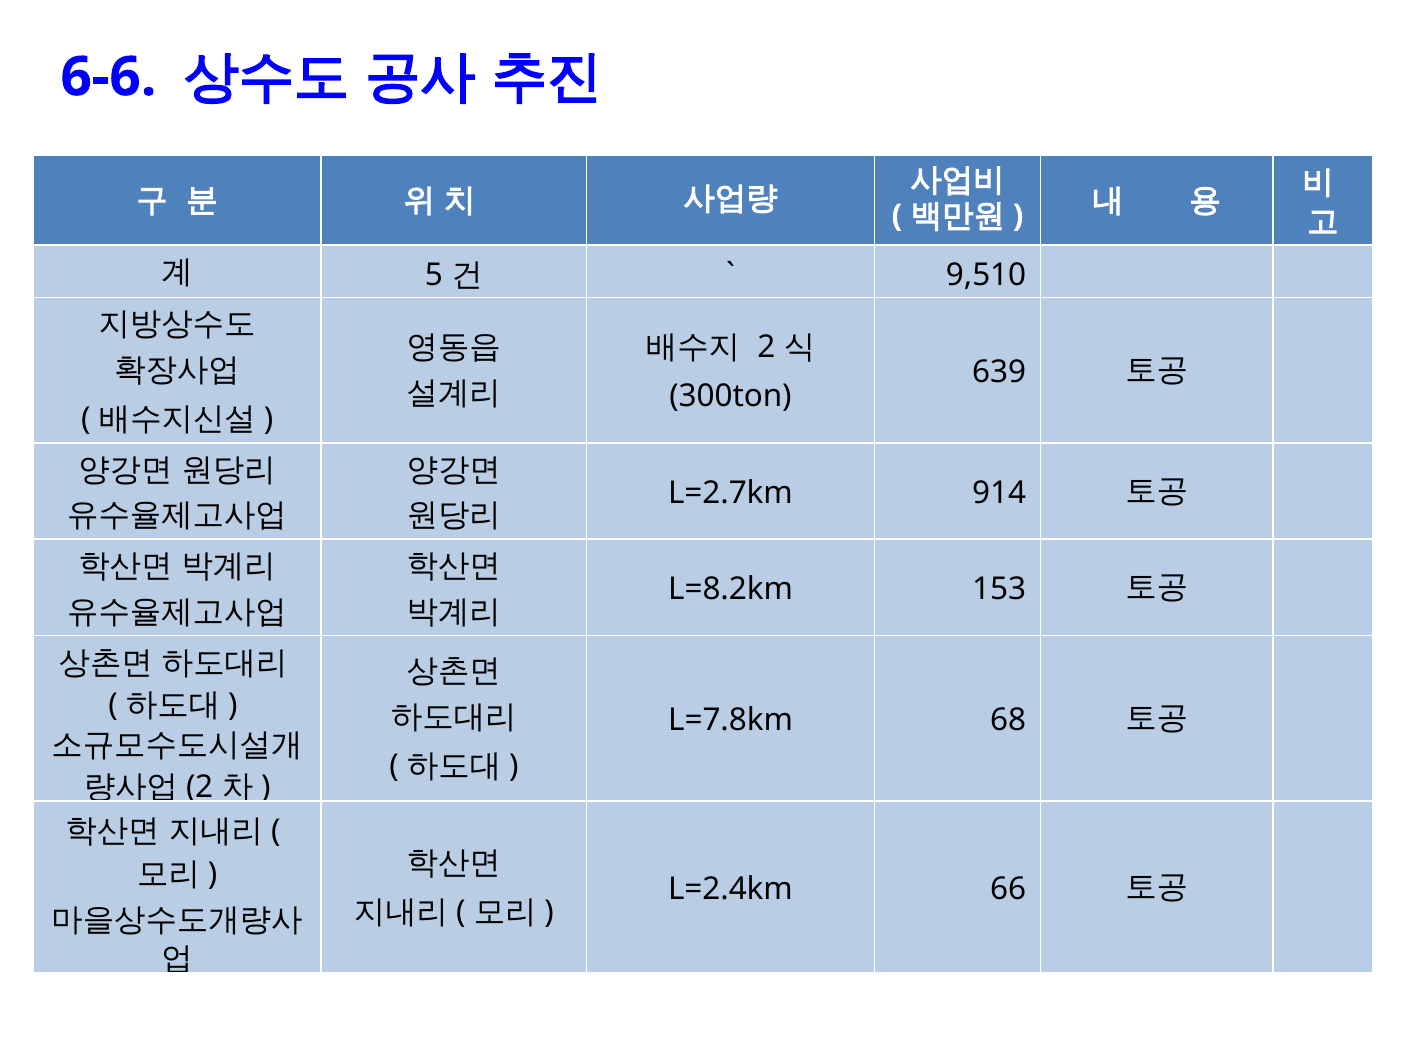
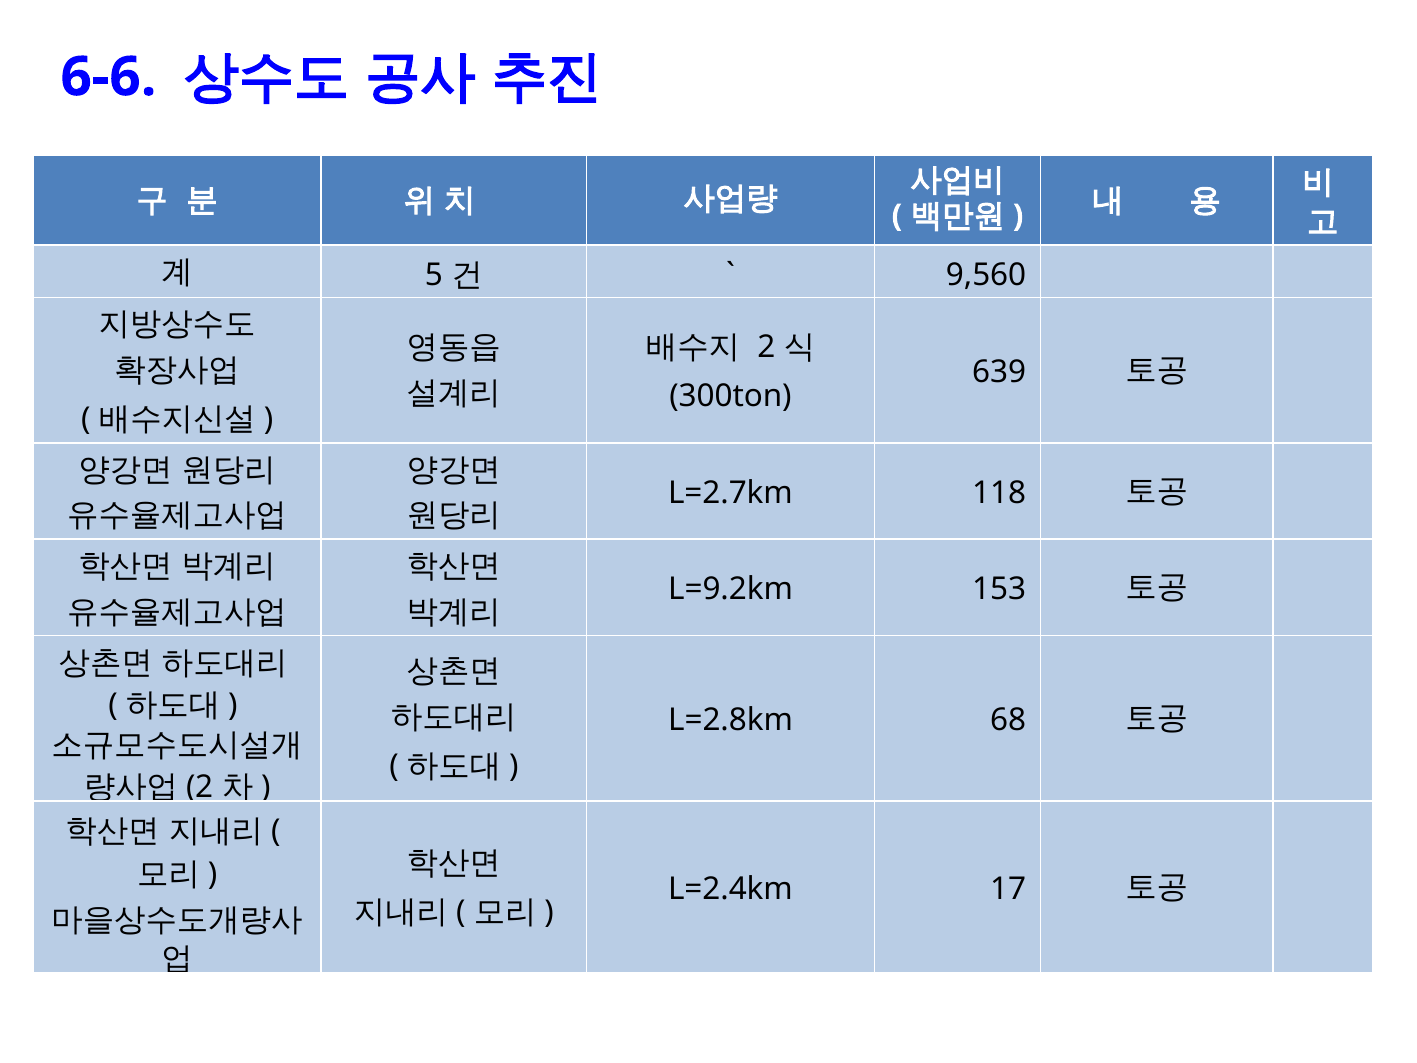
9,510: 9,510 -> 9,560
914: 914 -> 118
L=8.2km: L=8.2km -> L=9.2km
L=7.8km: L=7.8km -> L=2.8km
66: 66 -> 17
